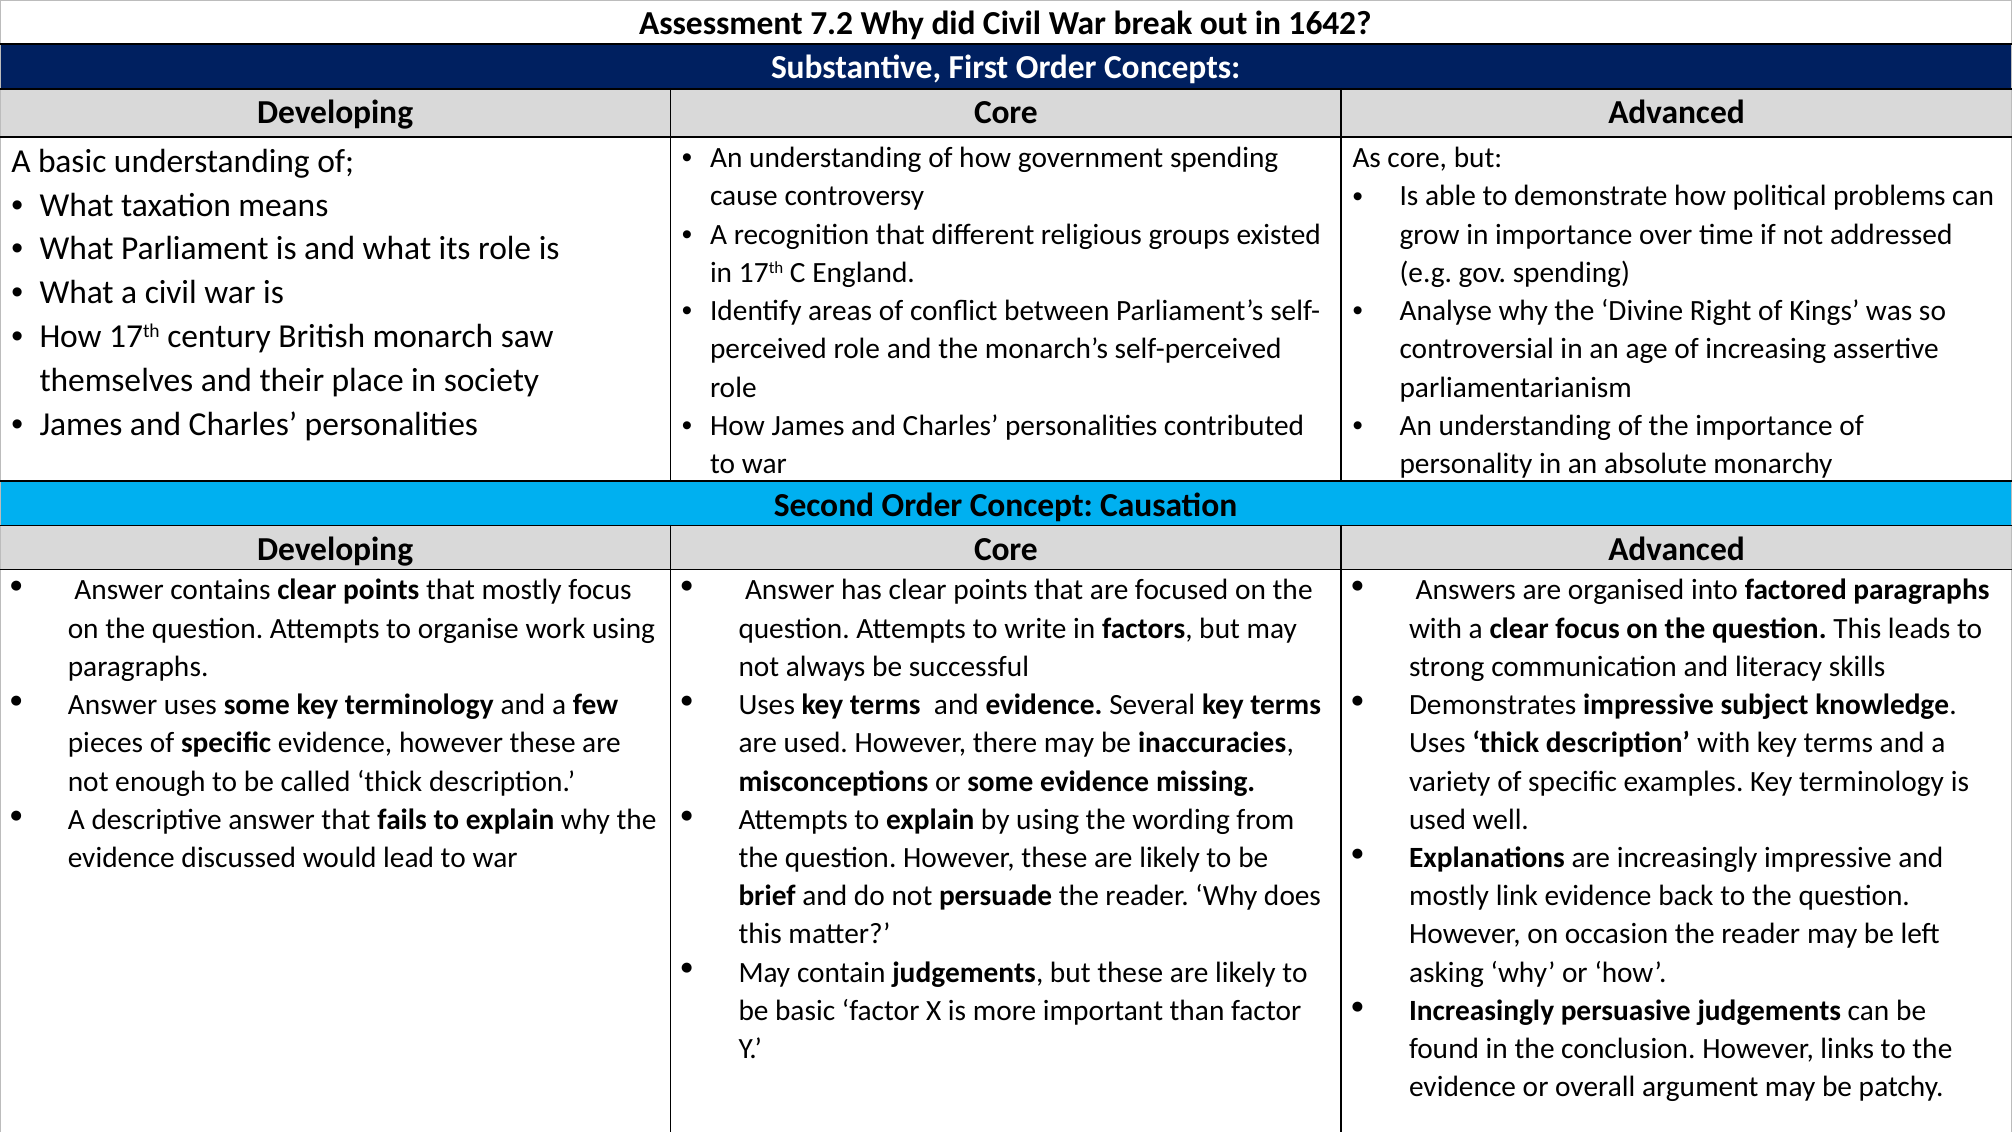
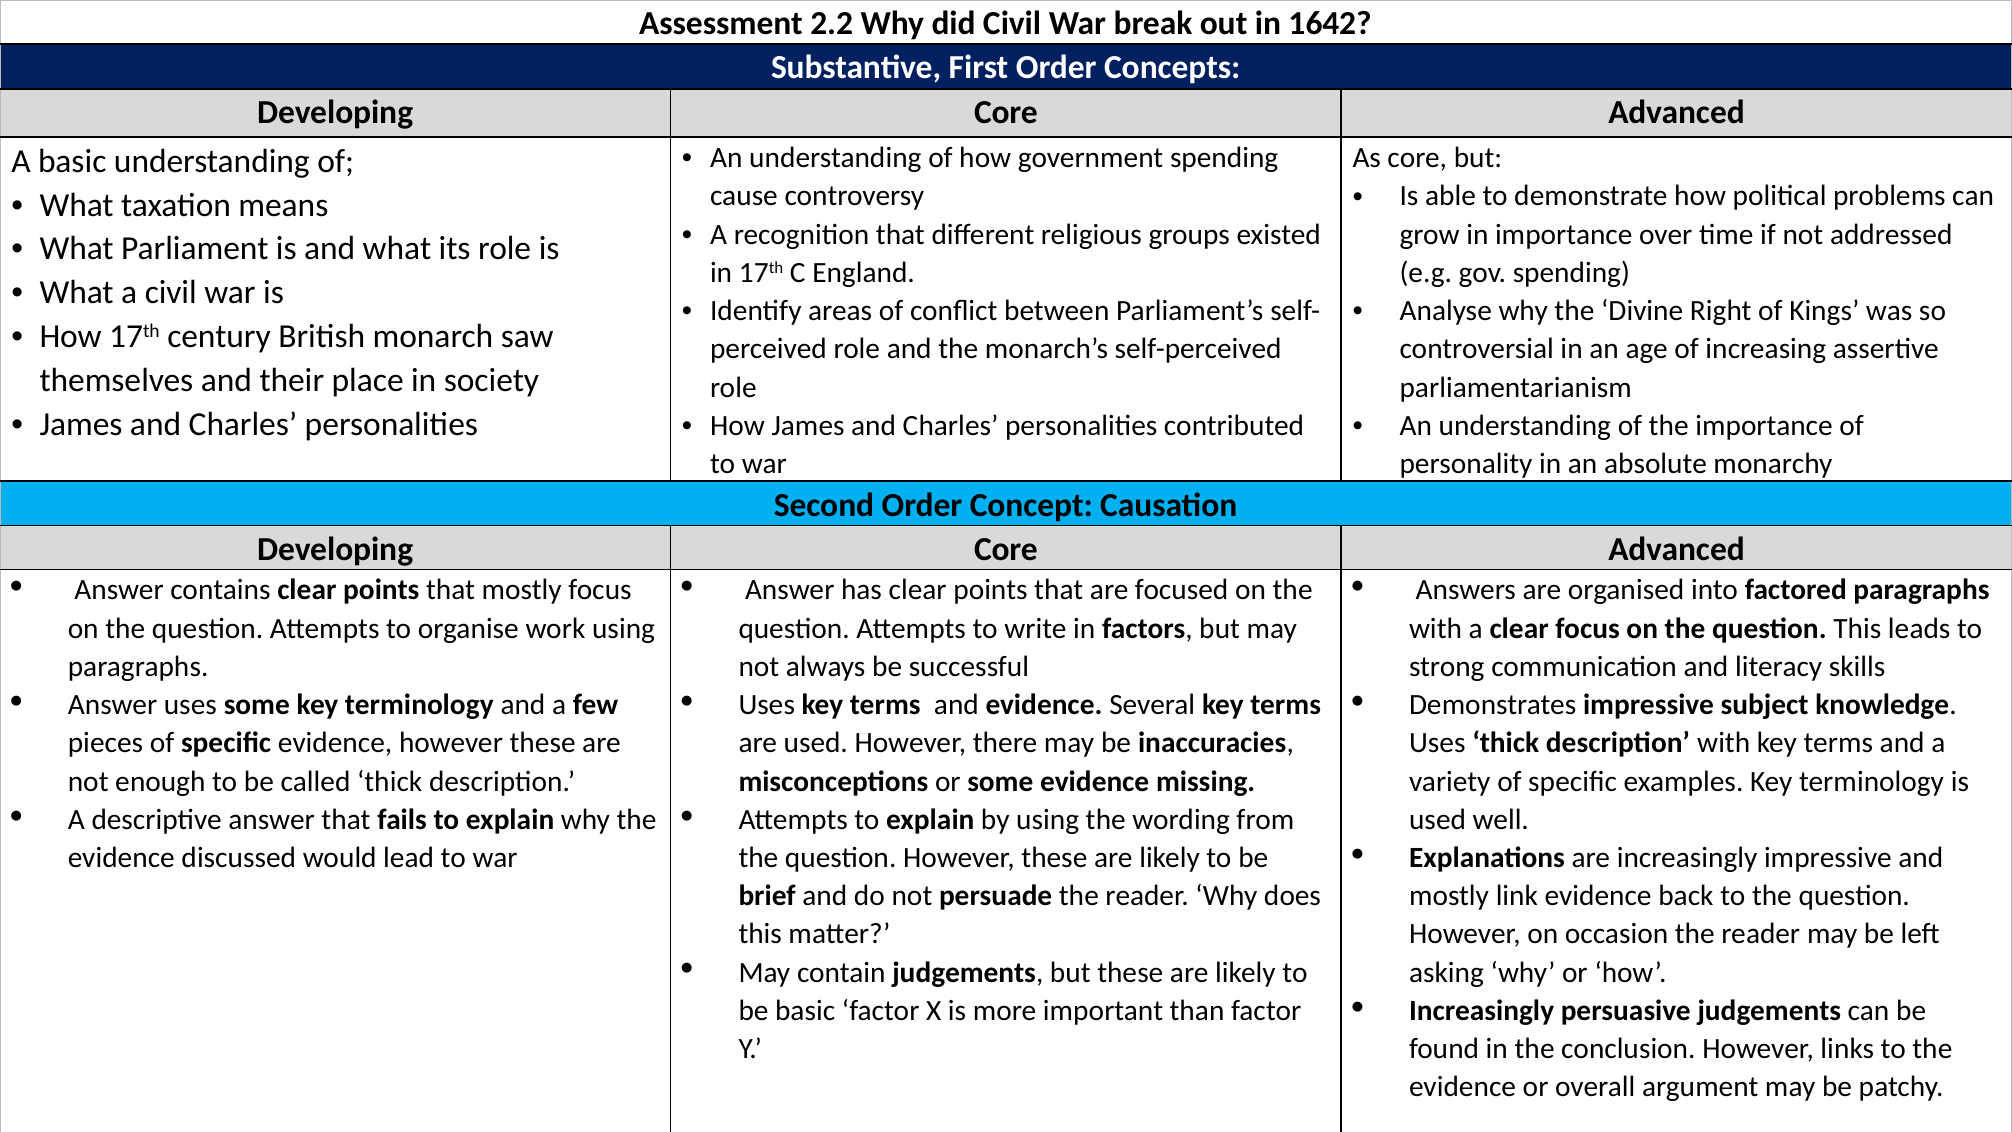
7.2: 7.2 -> 2.2
